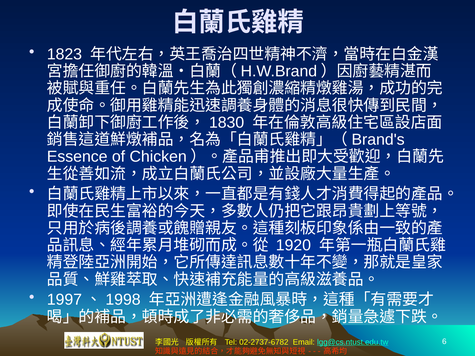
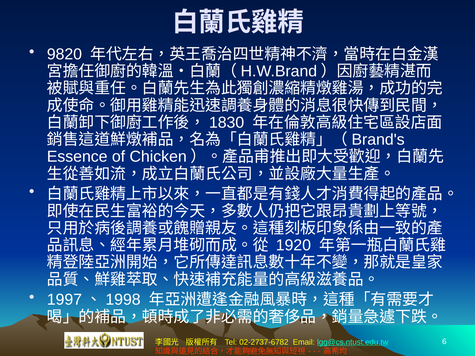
1823: 1823 -> 9820
